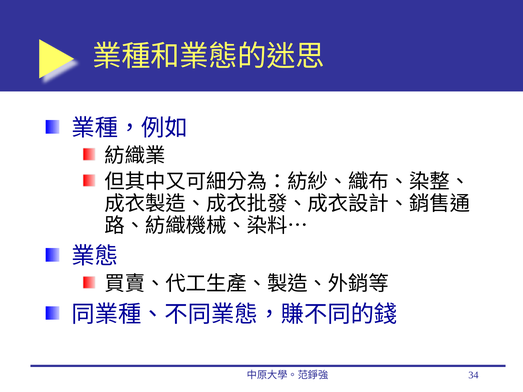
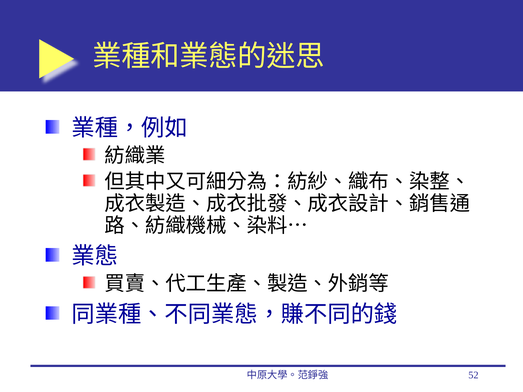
34: 34 -> 52
